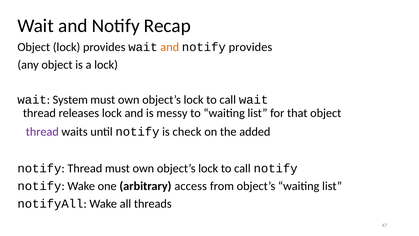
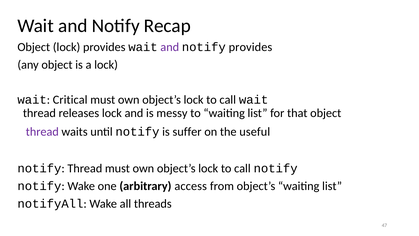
and at (170, 47) colour: orange -> purple
System: System -> Critical
check: check -> suffer
added: added -> useful
